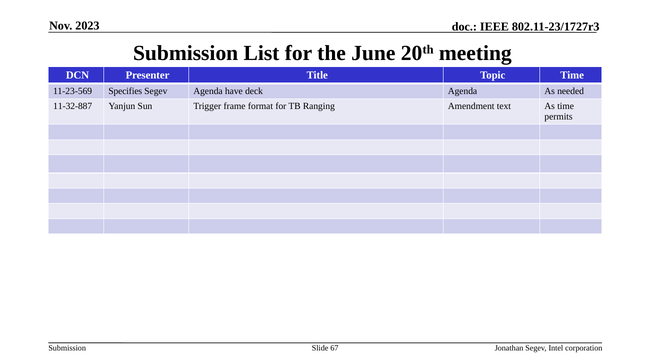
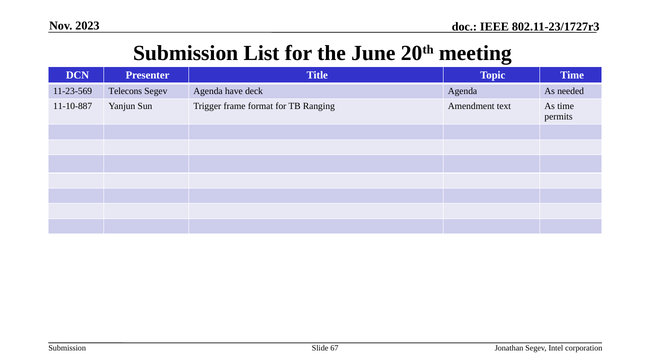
Specifies: Specifies -> Telecons
11-32-887: 11-32-887 -> 11-10-887
